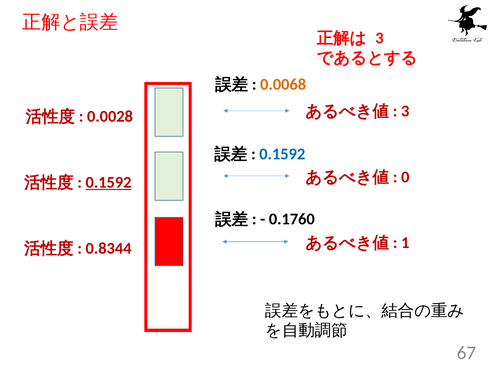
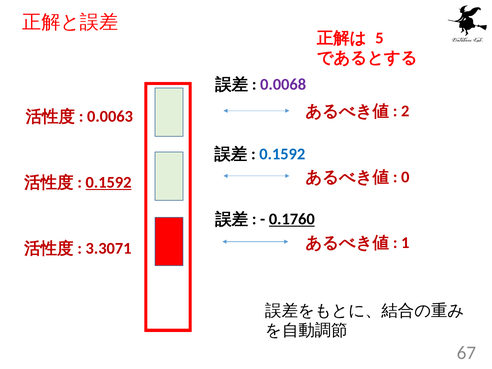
3 at (379, 38): 3 -> 5
0.0068 colour: orange -> purple
3 at (405, 111): 3 -> 2
0.0028: 0.0028 -> 0.0063
0.1760 underline: none -> present
0.8344: 0.8344 -> 3.3071
